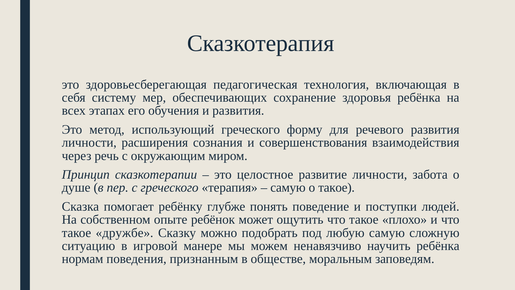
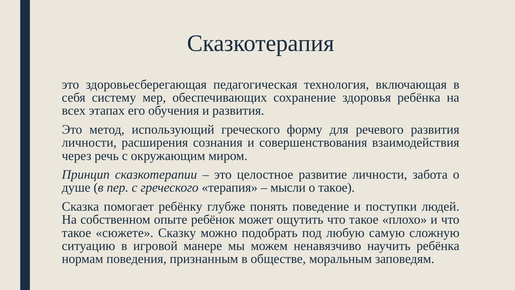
самую at (288, 188): самую -> мысли
дружбе: дружбе -> сюжете
